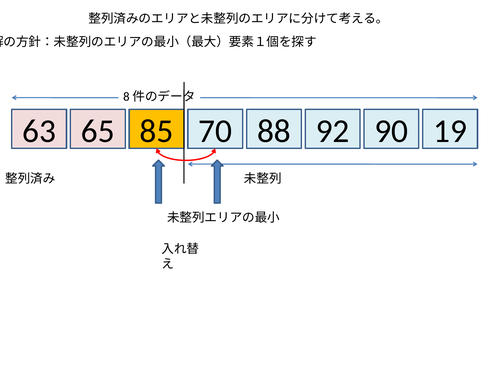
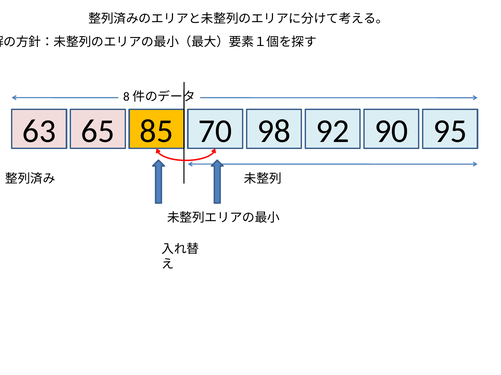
88: 88 -> 98
19: 19 -> 95
